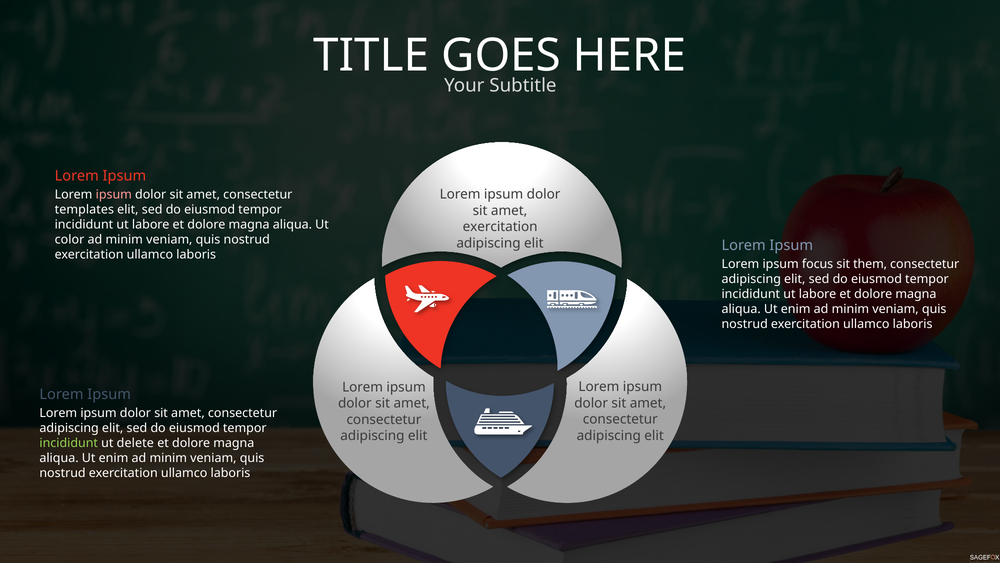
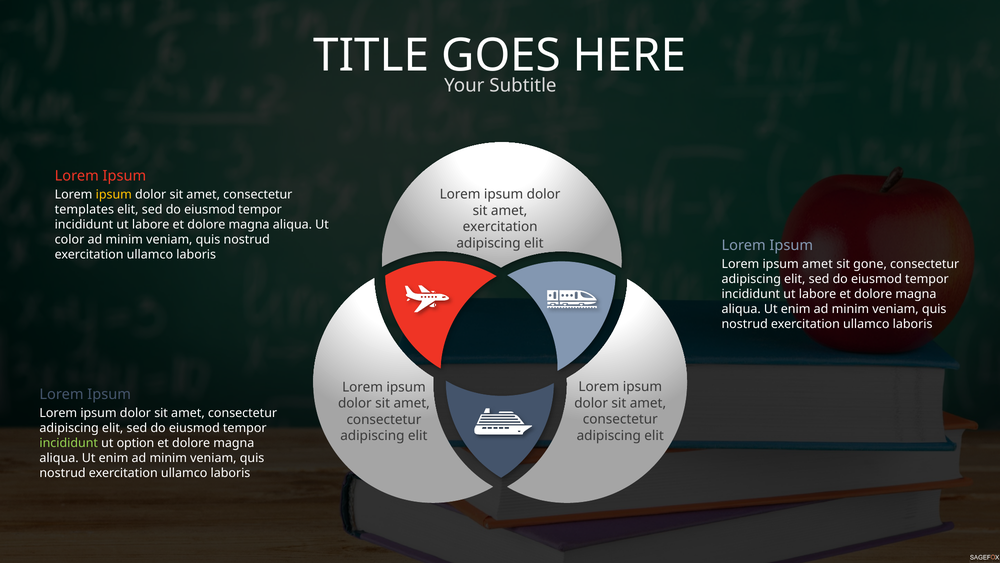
ipsum at (114, 194) colour: pink -> yellow
ipsum focus: focus -> amet
them: them -> gone
delete: delete -> option
